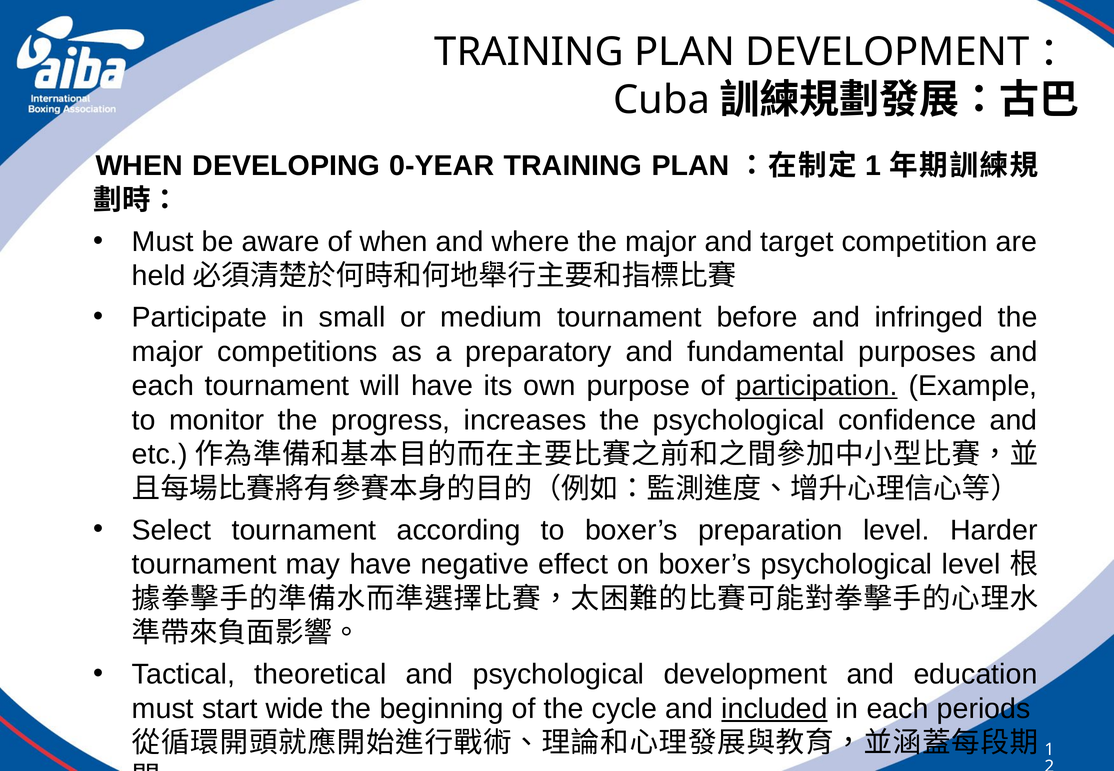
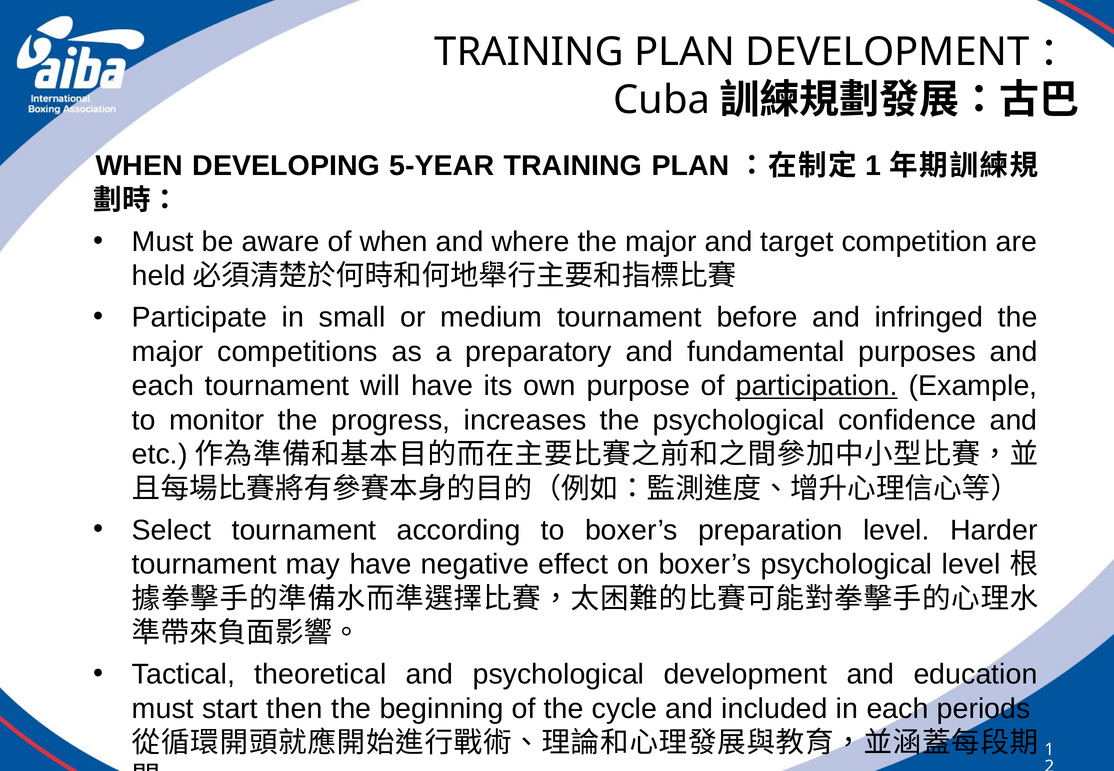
0-YEAR: 0-YEAR -> 5-YEAR
wide: wide -> then
included underline: present -> none
